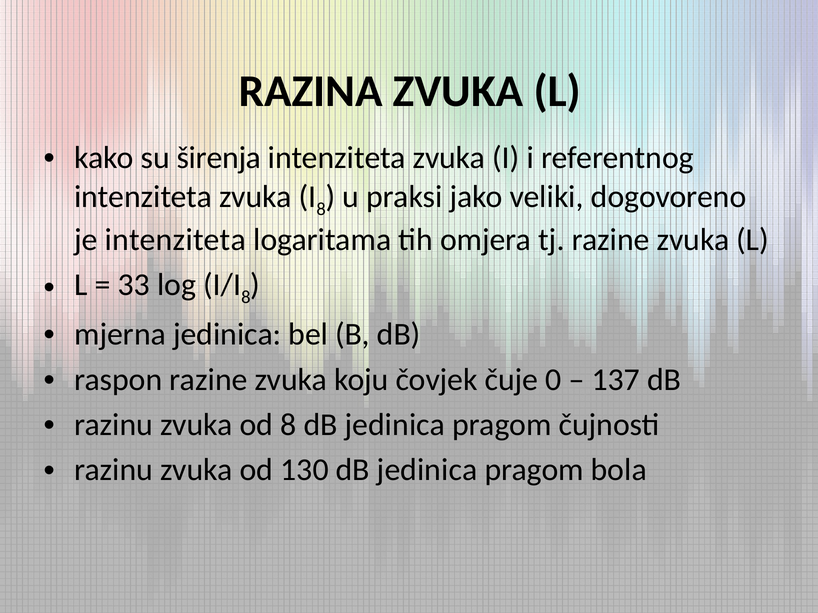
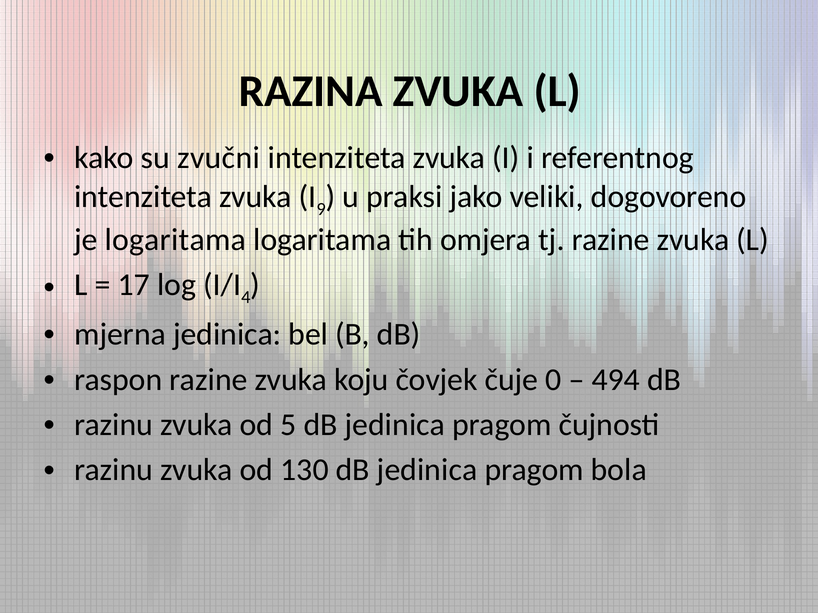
širenja: širenja -> zvučni
I 8: 8 -> 9
je intenziteta: intenziteta -> logaritama
33: 33 -> 17
8 at (246, 298): 8 -> 4
137: 137 -> 494
od 8: 8 -> 5
